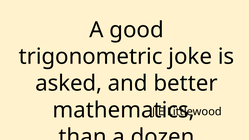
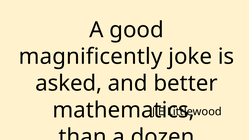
trigonometric: trigonometric -> magnificently
